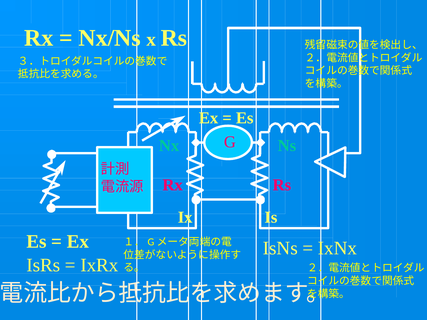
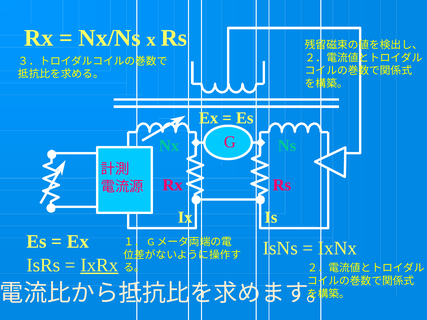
IxRx underline: none -> present
